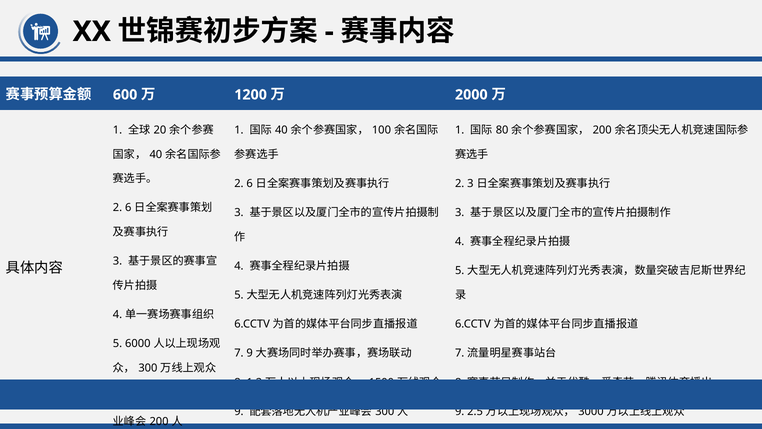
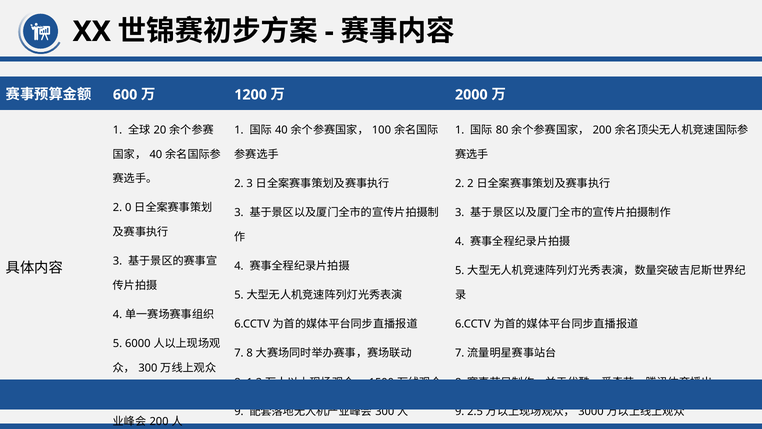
6 at (250, 183): 6 -> 3
2 3: 3 -> 2
6 at (128, 208): 6 -> 0
7 9: 9 -> 8
